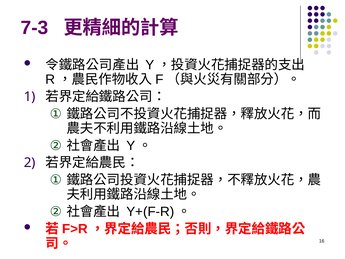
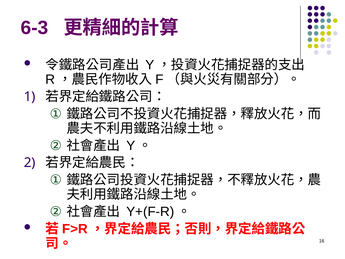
7-3: 7-3 -> 6-3
